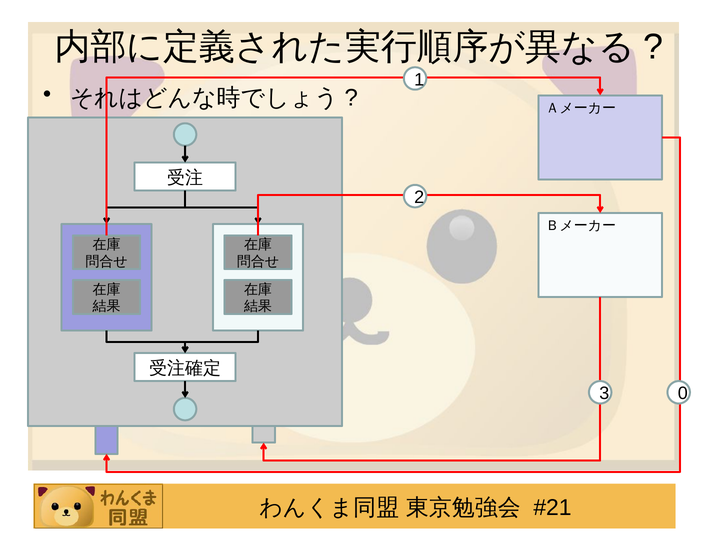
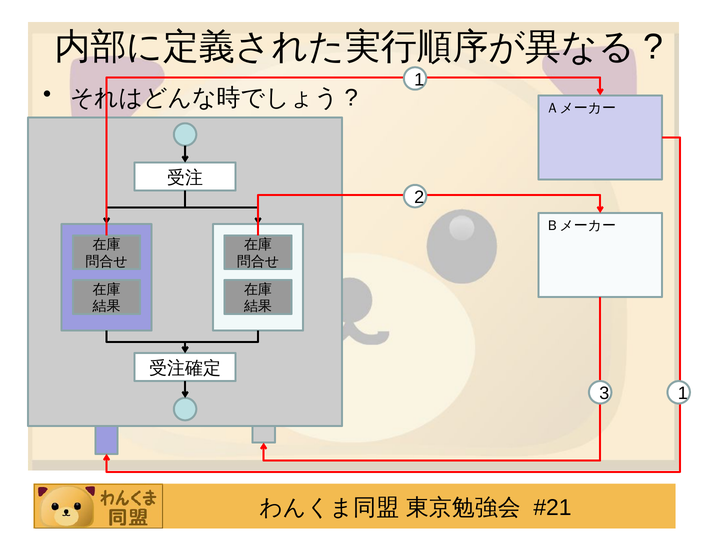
3 0: 0 -> 1
